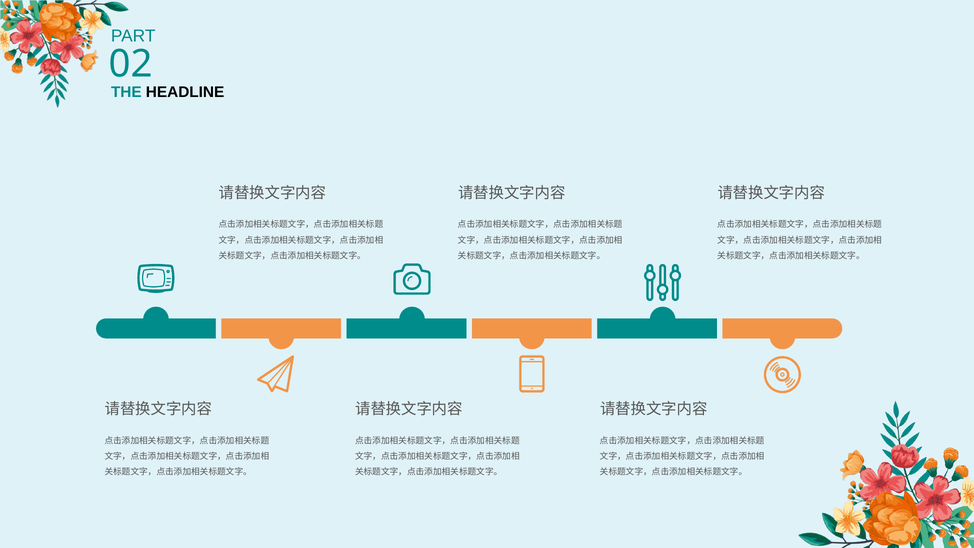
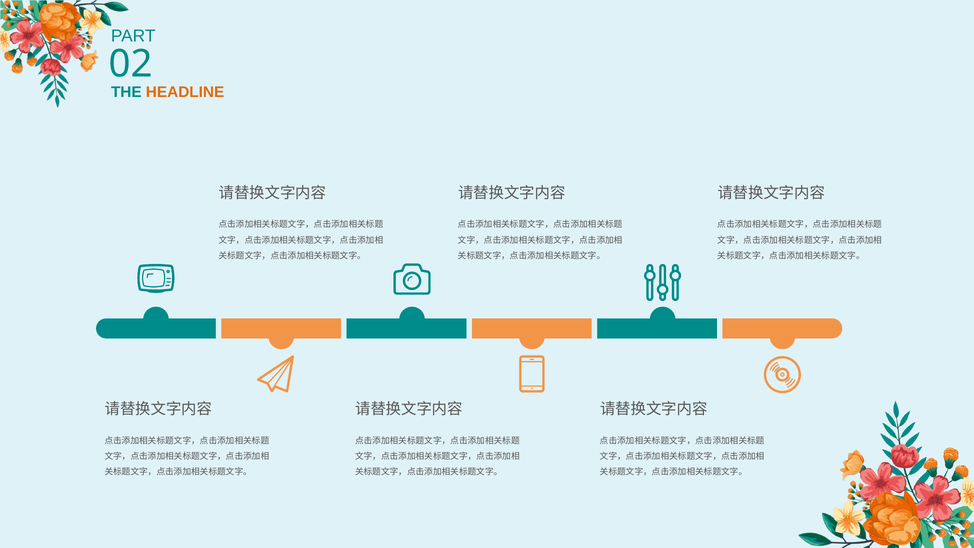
HEADLINE colour: black -> orange
